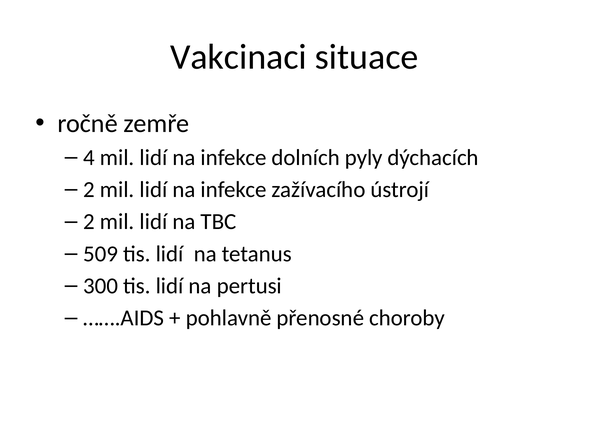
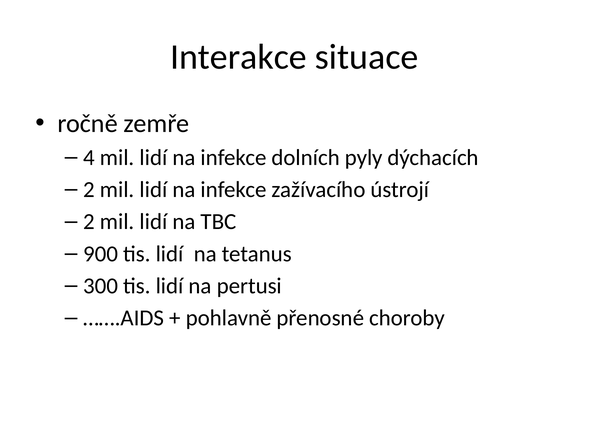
Vakcinaci: Vakcinaci -> Interakce
509: 509 -> 900
